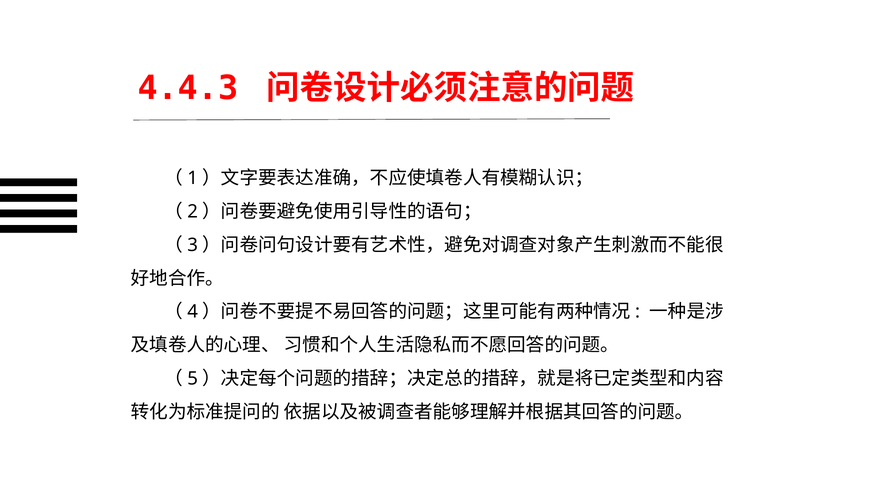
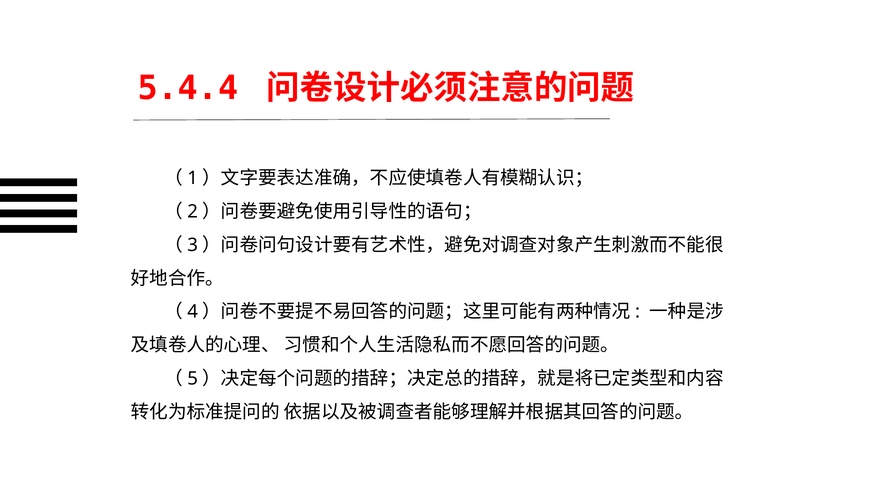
4.4.3: 4.4.3 -> 5.4.4
